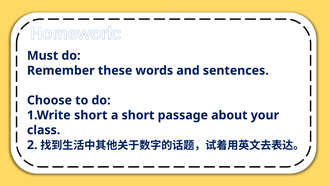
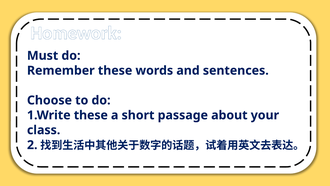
1.Write short: short -> these
